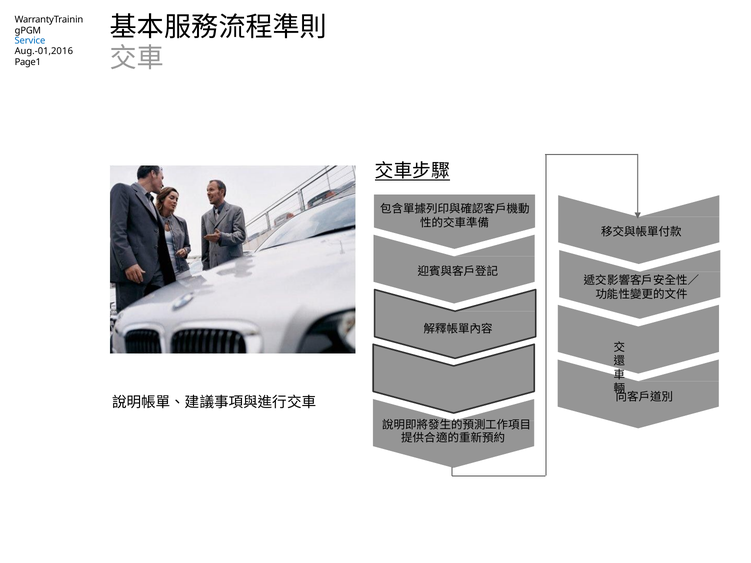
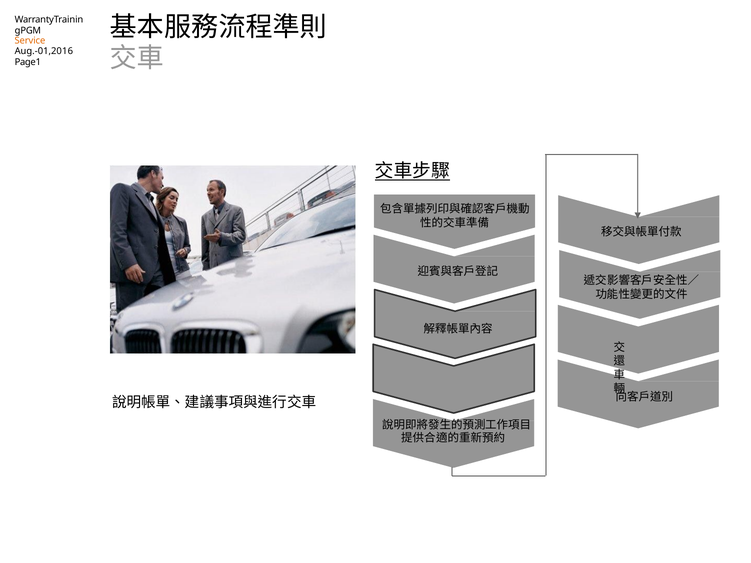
Service colour: blue -> orange
